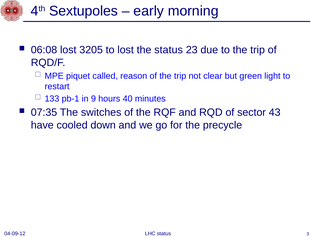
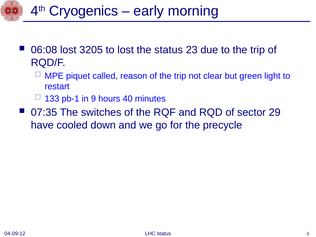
Sextupoles: Sextupoles -> Cryogenics
43: 43 -> 29
